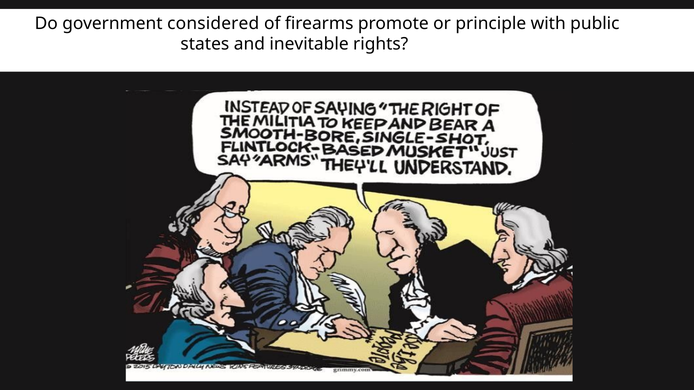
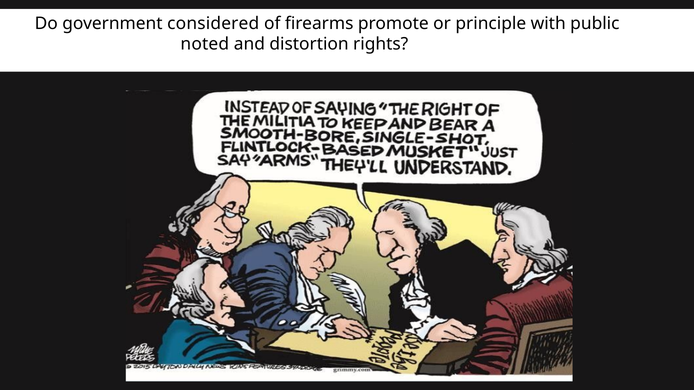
states: states -> noted
inevitable: inevitable -> distortion
